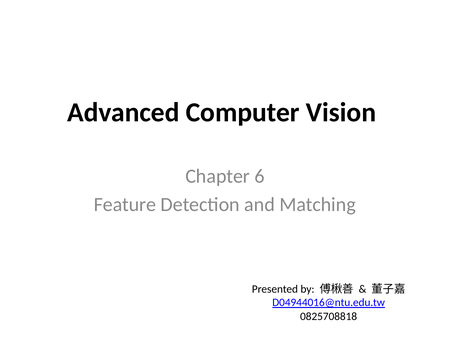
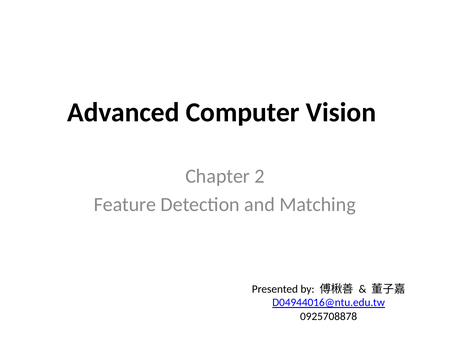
6: 6 -> 2
0825708818: 0825708818 -> 0925708878
